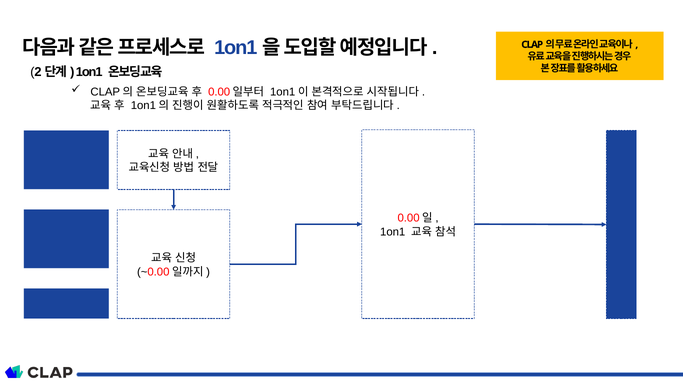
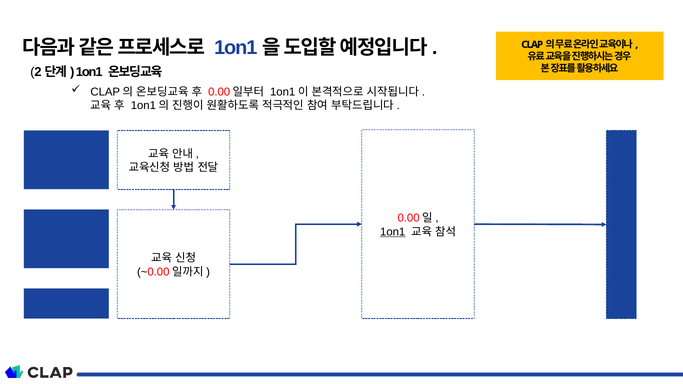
1on1 at (393, 232) underline: none -> present
